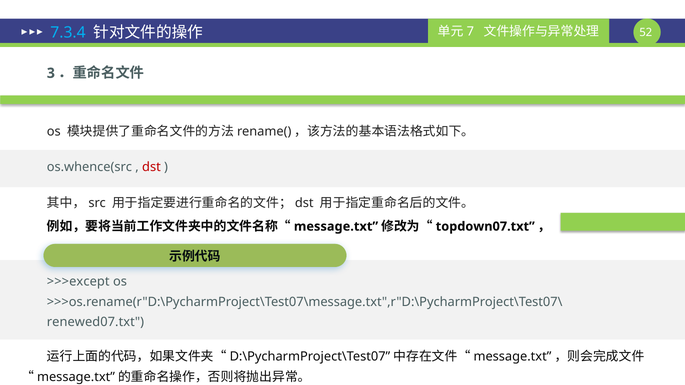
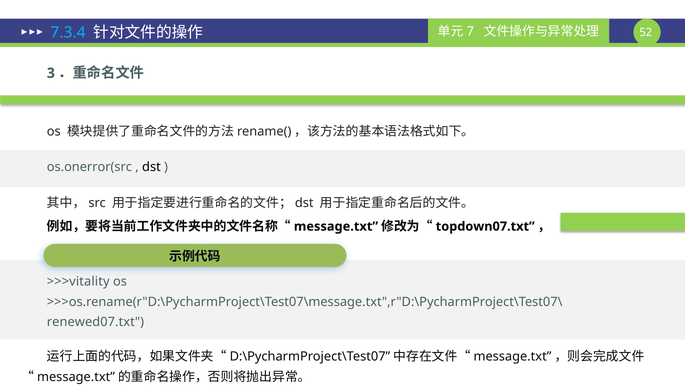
os.whence(src: os.whence(src -> os.onerror(src
dst colour: red -> black
>>>except: >>>except -> >>>vitality
